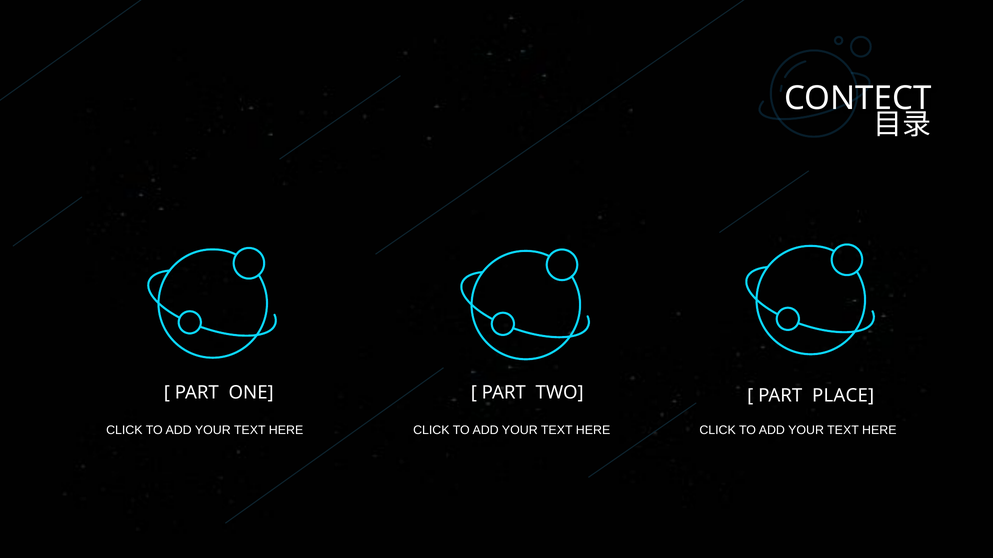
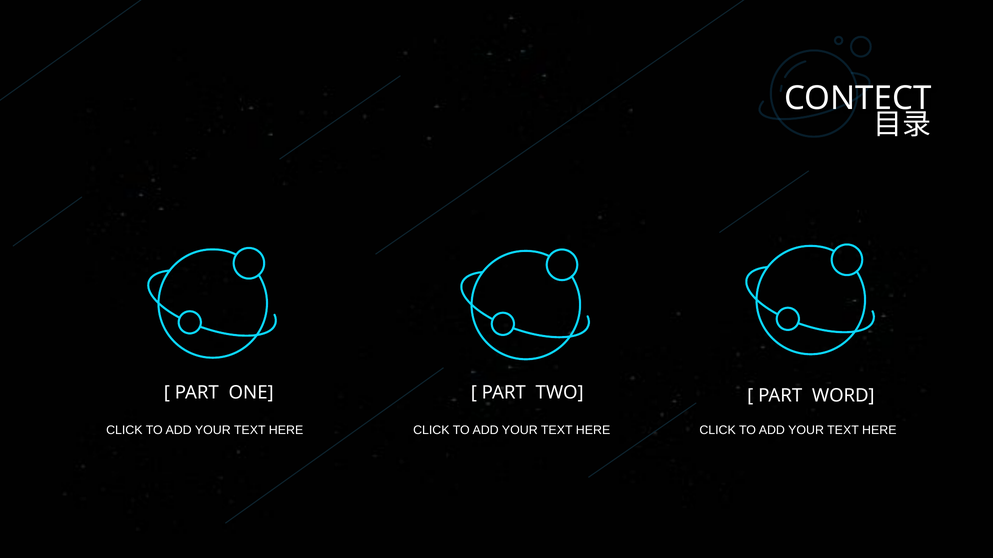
PLACE: PLACE -> WORD
